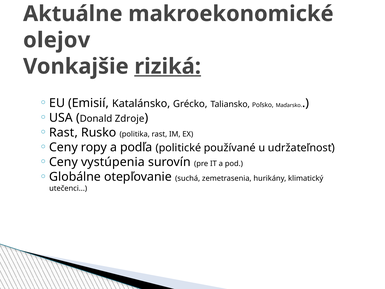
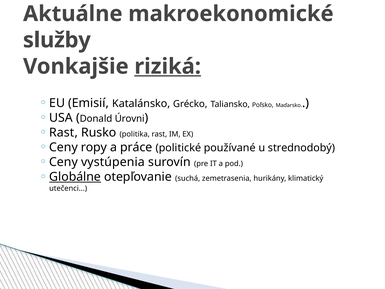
olejov: olejov -> služby
Zdroje: Zdroje -> Úrovni
podľa: podľa -> práce
udržateľnosť: udržateľnosť -> strednodobý
Globálne underline: none -> present
